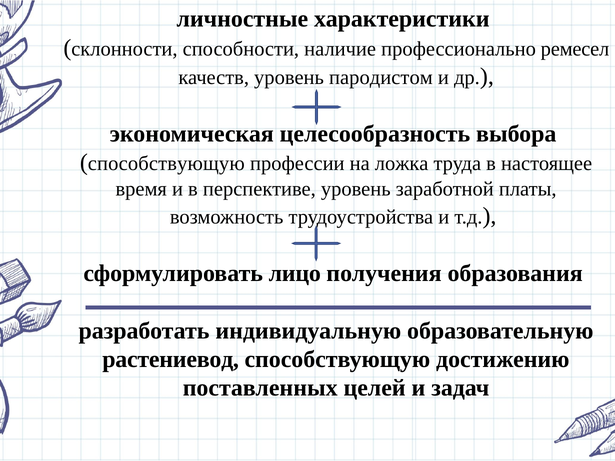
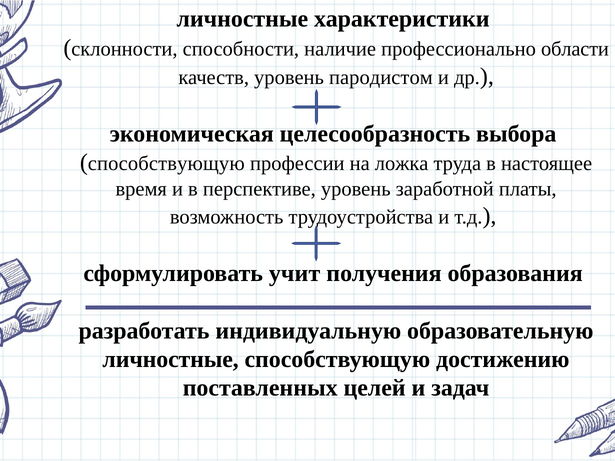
ремесел: ремесел -> области
лицо: лицо -> учит
растениевод at (171, 360): растениевод -> личностные
